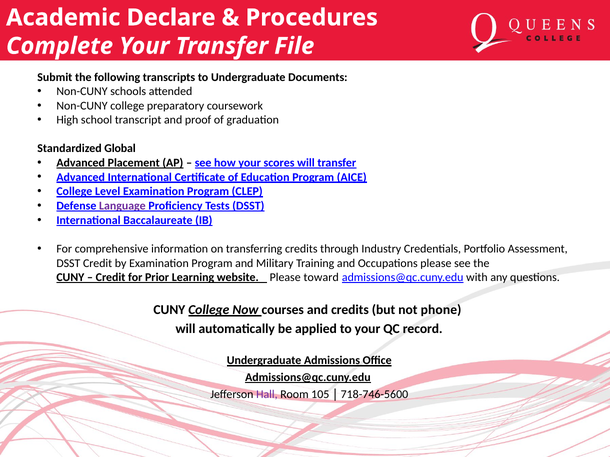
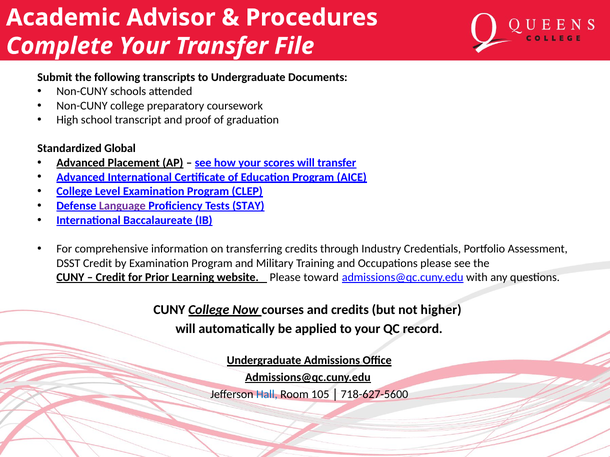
Declare: Declare -> Advisor
Tests DSST: DSST -> STAY
phone: phone -> higher
Hall colour: purple -> blue
718-746-5600: 718-746-5600 -> 718-627-5600
